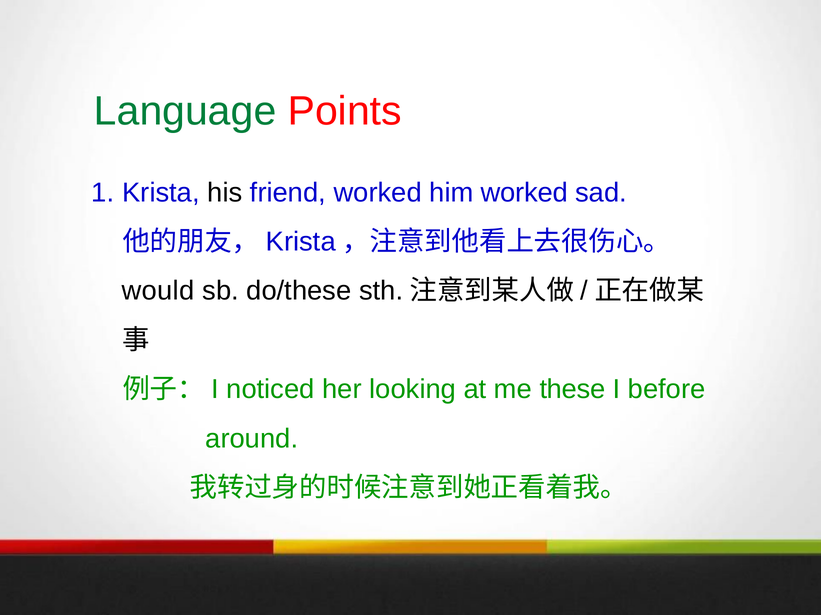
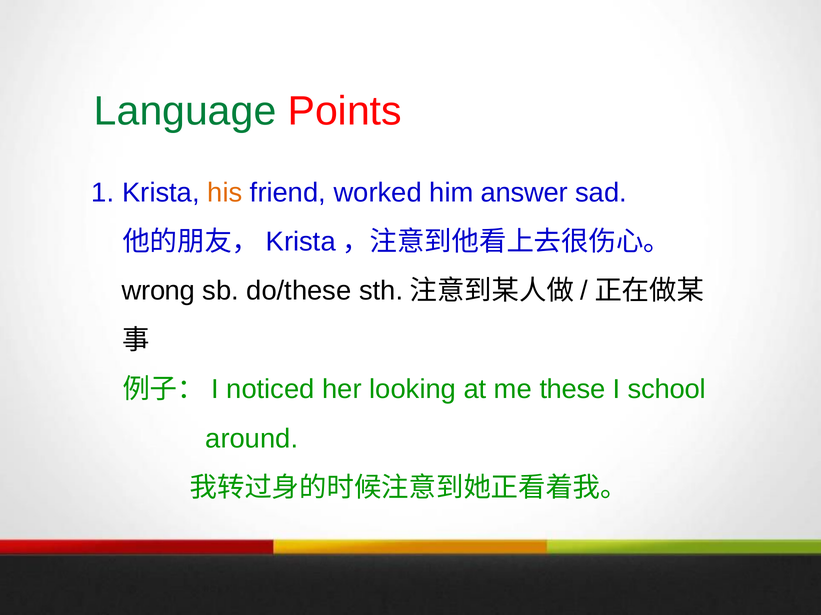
his colour: black -> orange
him worked: worked -> answer
would: would -> wrong
before: before -> school
